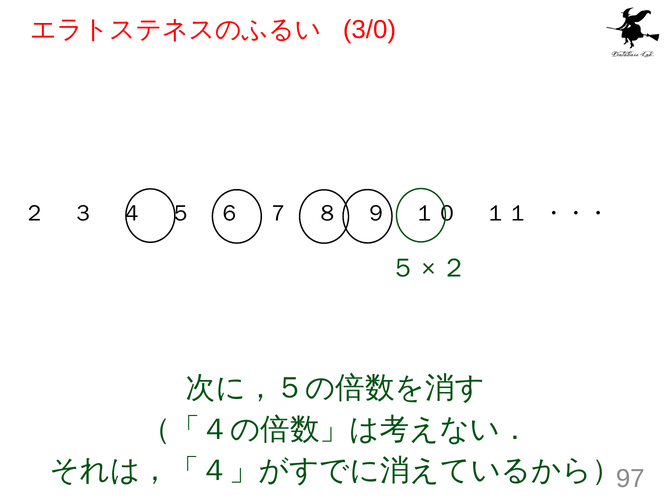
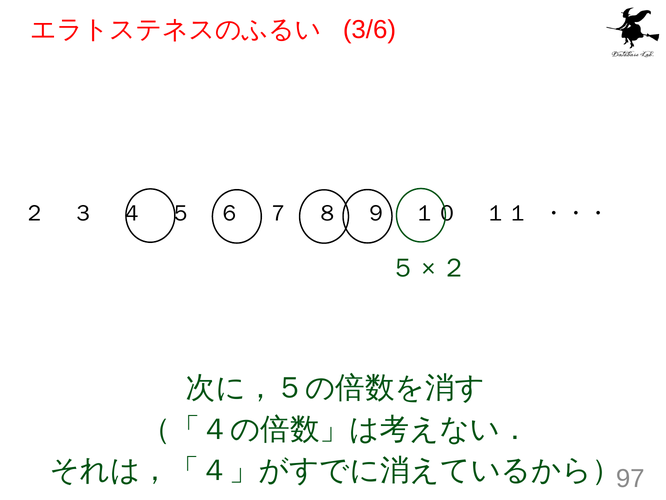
3/0: 3/0 -> 3/6
